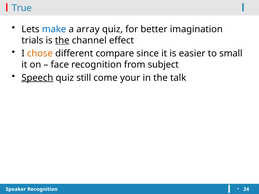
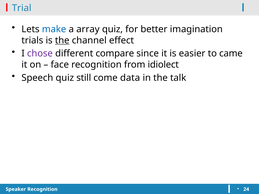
True: True -> Trial
chose colour: orange -> purple
small: small -> came
subject: subject -> idiolect
Speech underline: present -> none
your: your -> data
